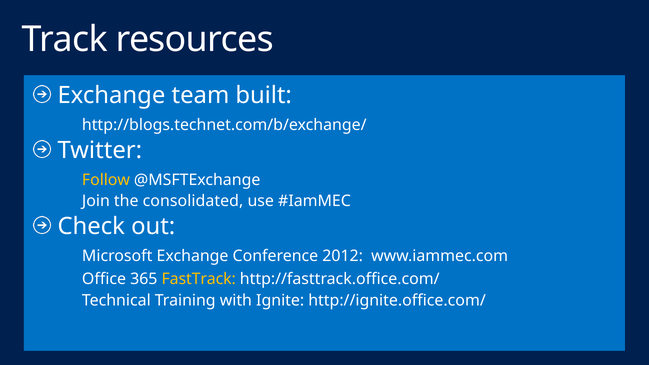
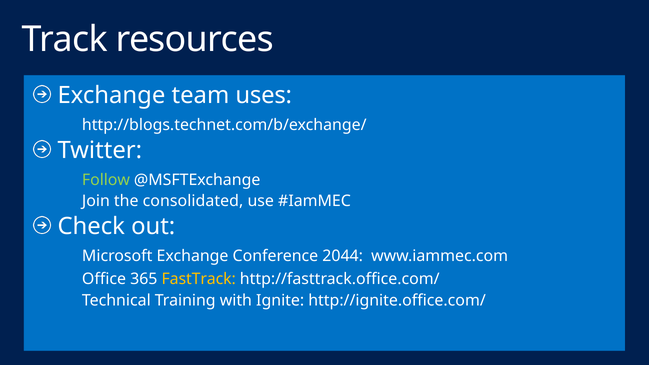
built: built -> uses
Follow colour: yellow -> light green
2012: 2012 -> 2044
